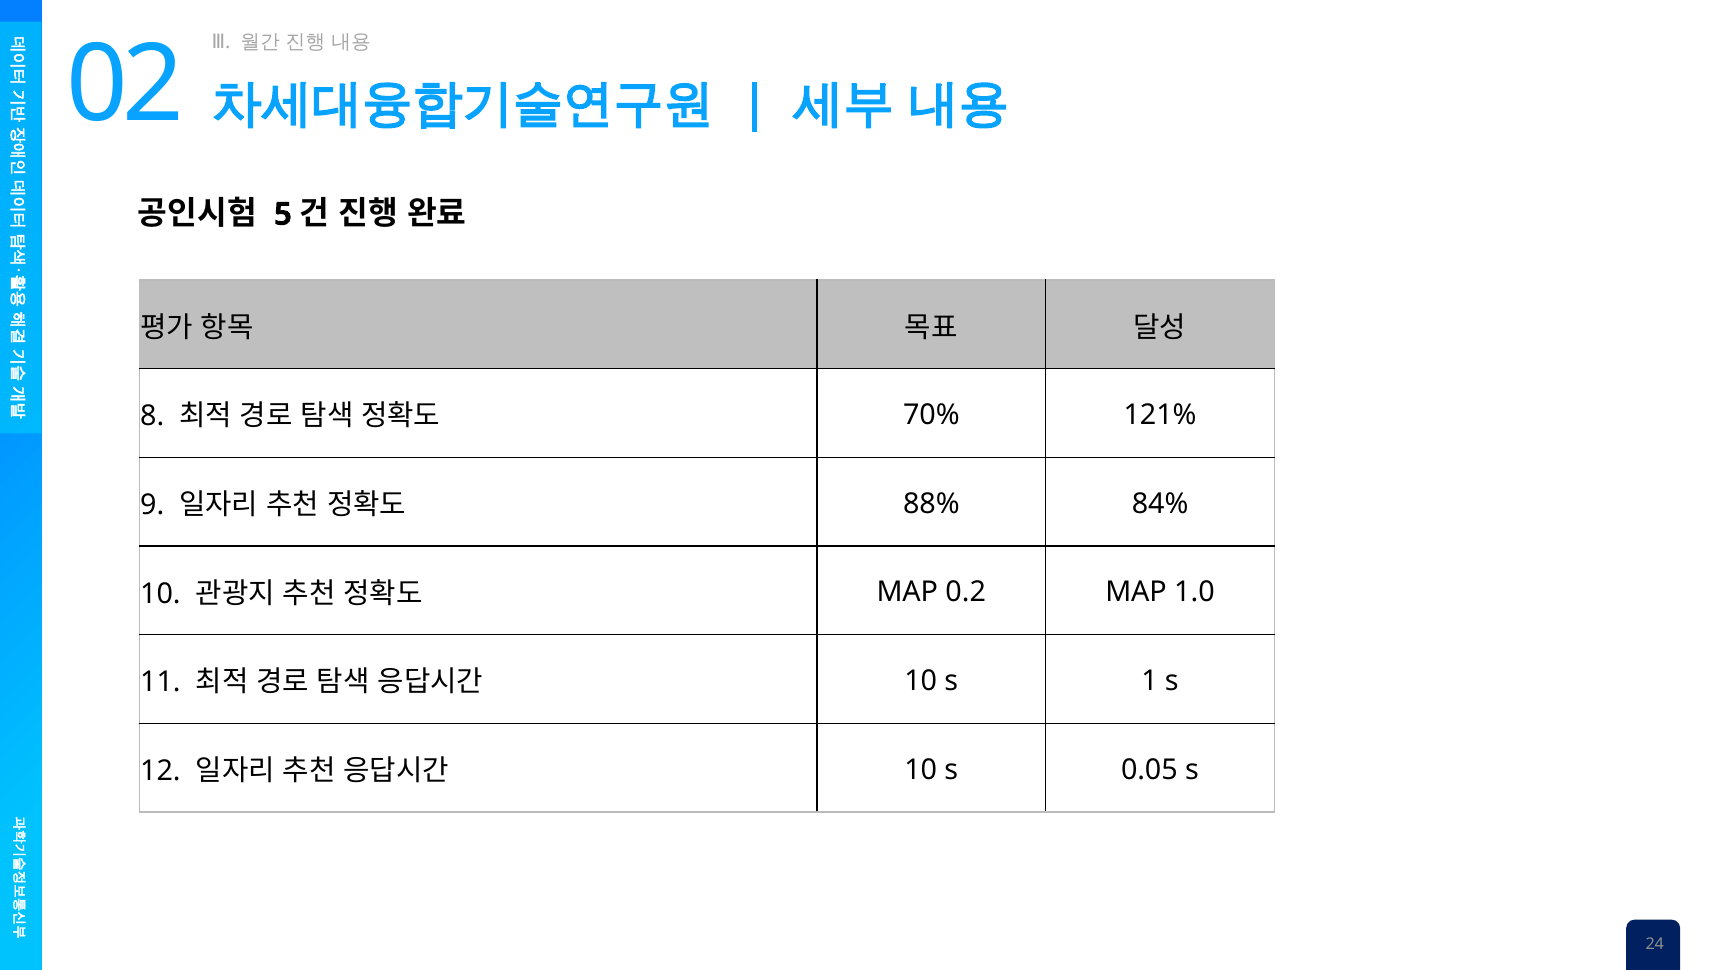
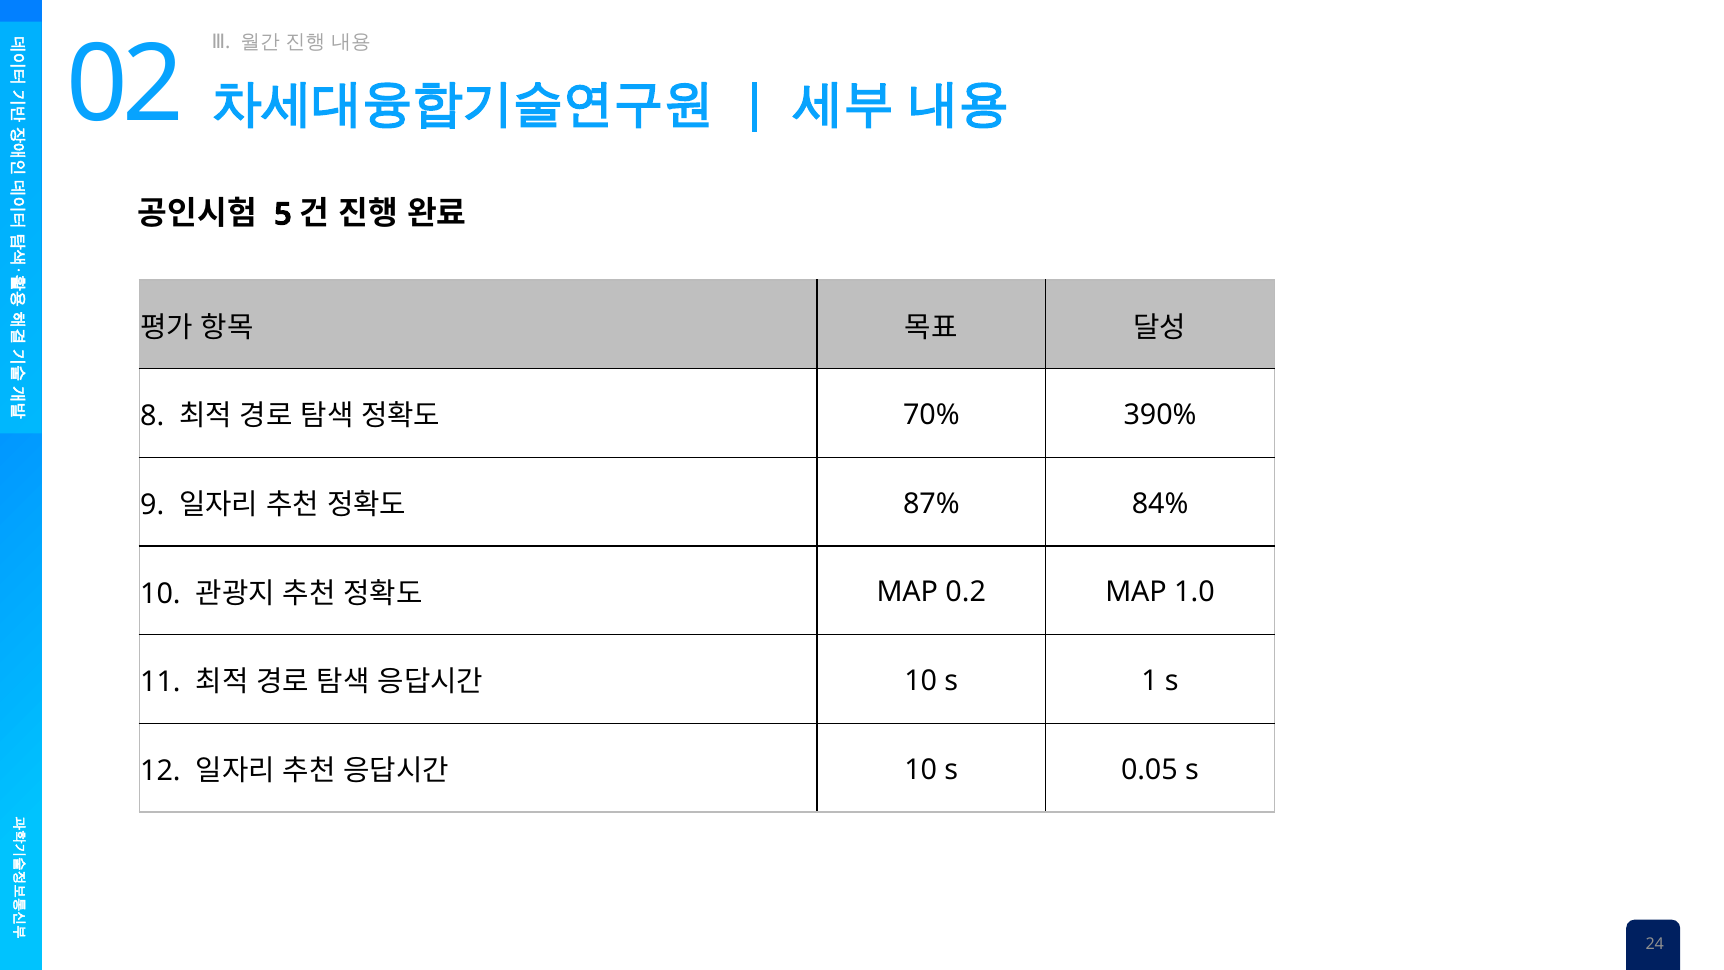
121%: 121% -> 390%
88%: 88% -> 87%
